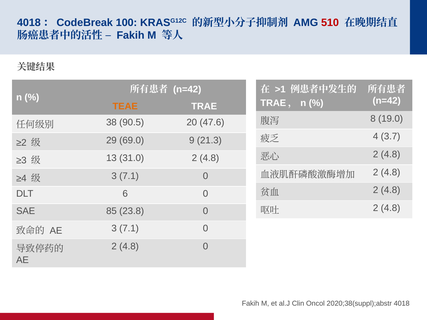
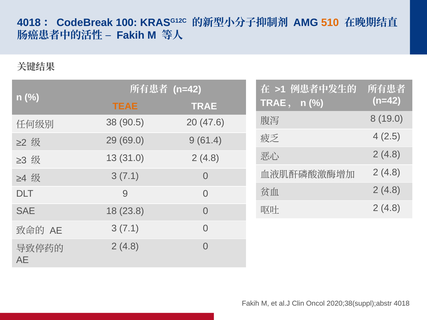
510 colour: red -> orange
3.7: 3.7 -> 2.5
21.3: 21.3 -> 61.4
DLT 6: 6 -> 9
85: 85 -> 18
